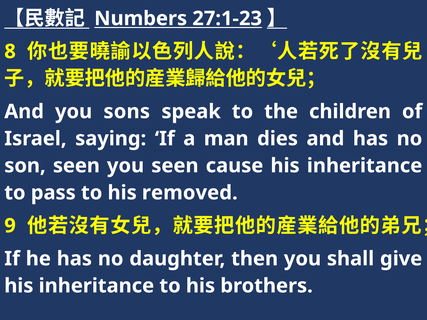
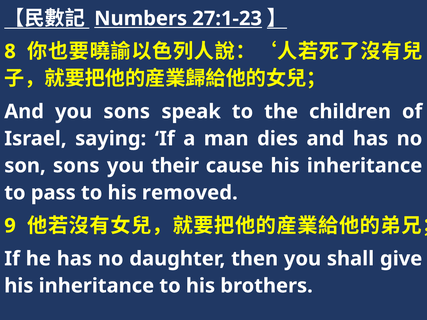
son seen: seen -> sons
you seen: seen -> their
